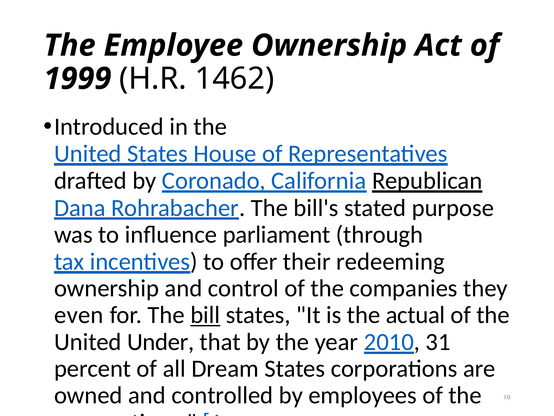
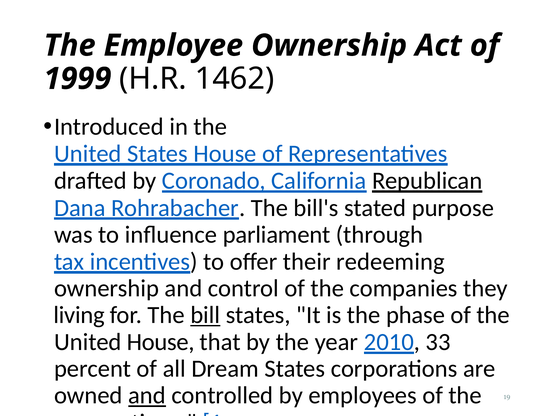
even: even -> living
actual: actual -> phase
United Under: Under -> House
31: 31 -> 33
and at (147, 395) underline: none -> present
